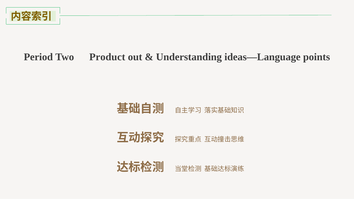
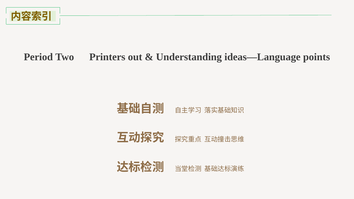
Product: Product -> Printers
